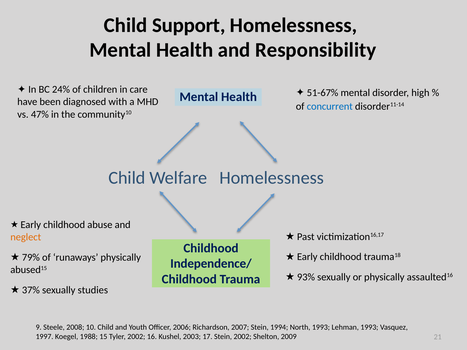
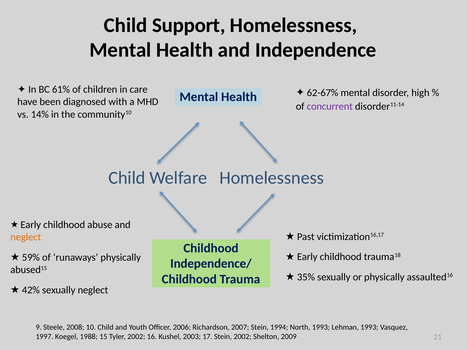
Responsibility: Responsibility -> Independence
24%: 24% -> 61%
51-67%: 51-67% -> 62-67%
concurrent colour: blue -> purple
47%: 47% -> 14%
79%: 79% -> 59%
93%: 93% -> 35%
37%: 37% -> 42%
sexually studies: studies -> neglect
